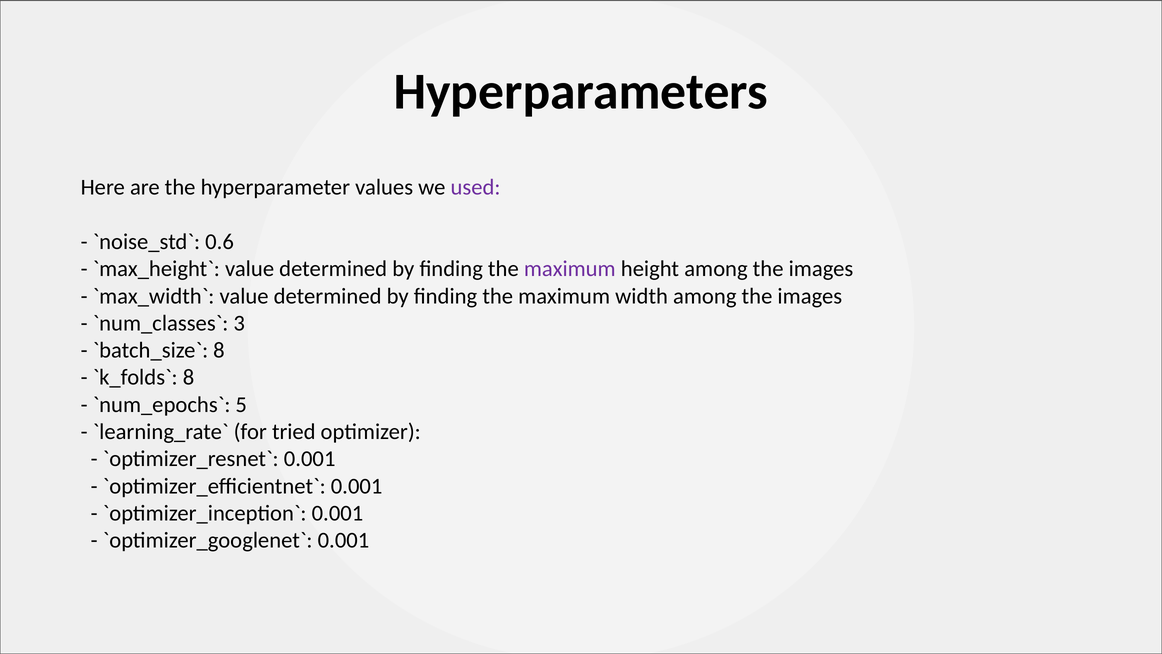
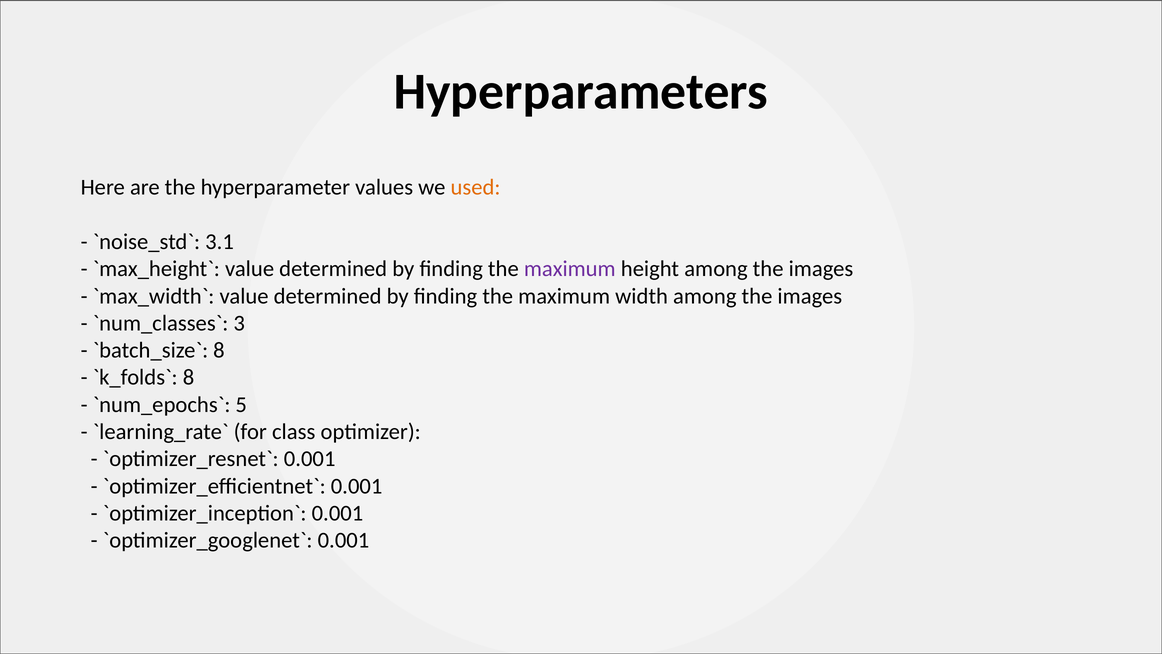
used colour: purple -> orange
0.6: 0.6 -> 3.1
tried: tried -> class
